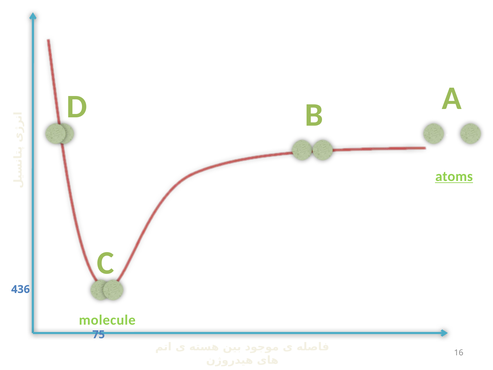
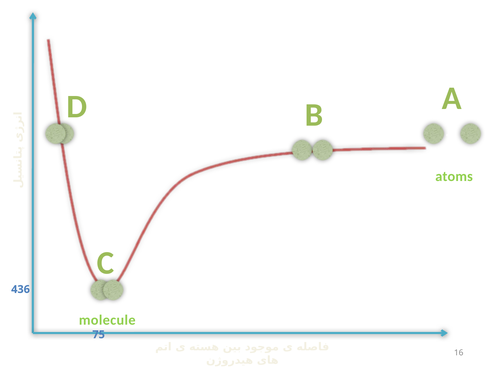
atoms underline: present -> none
